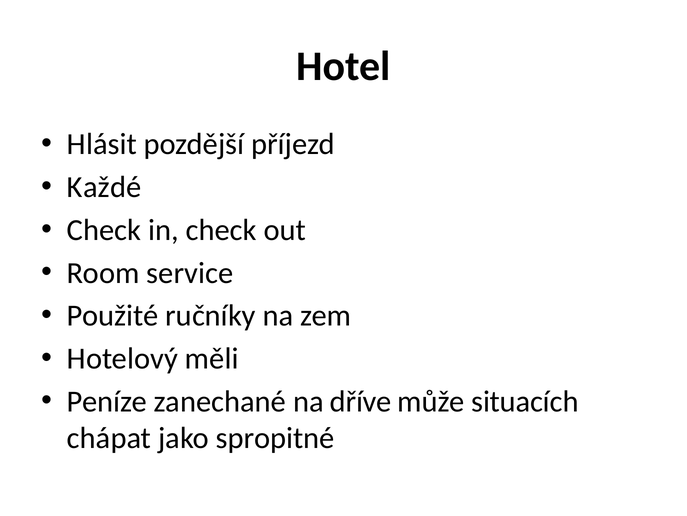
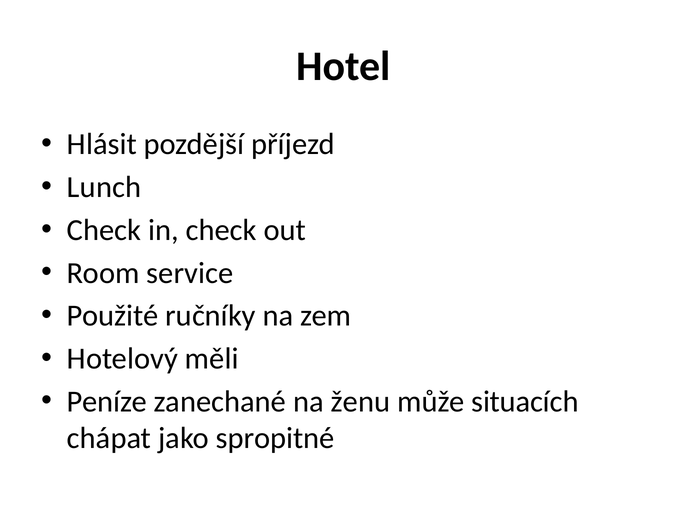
Každé: Každé -> Lunch
dříve: dříve -> ženu
